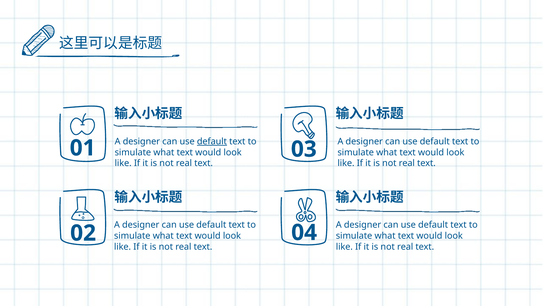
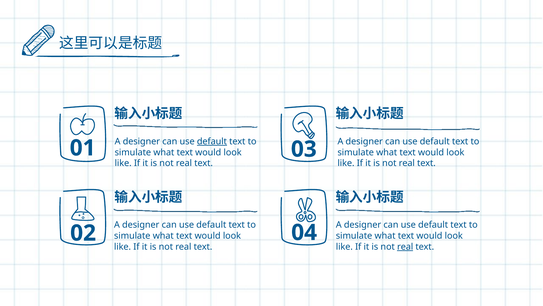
real at (405, 246) underline: none -> present
